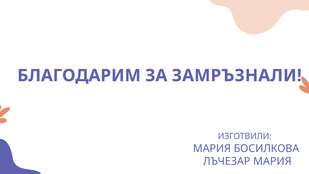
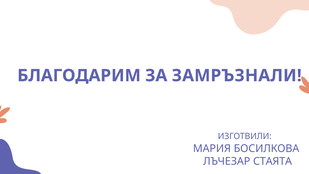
ЛЪЧЕЗАР МАРИЯ: МАРИЯ -> СТАЯТА
